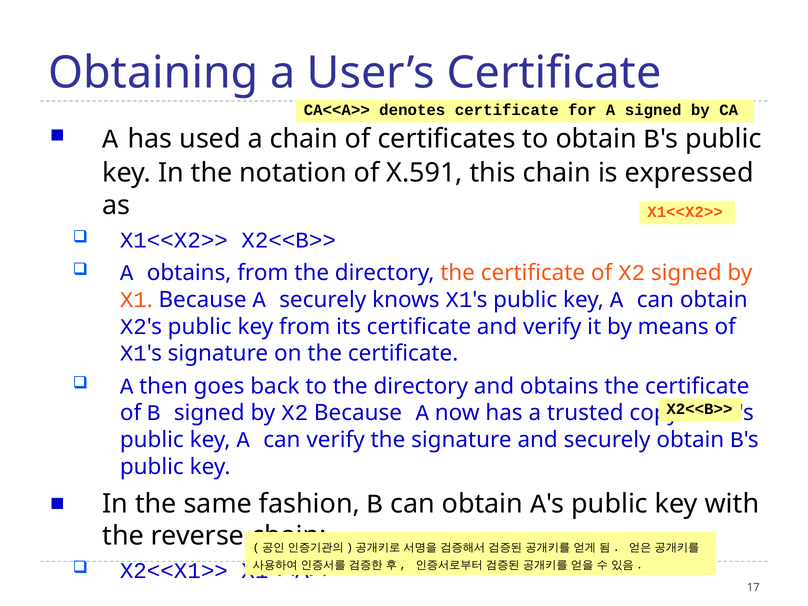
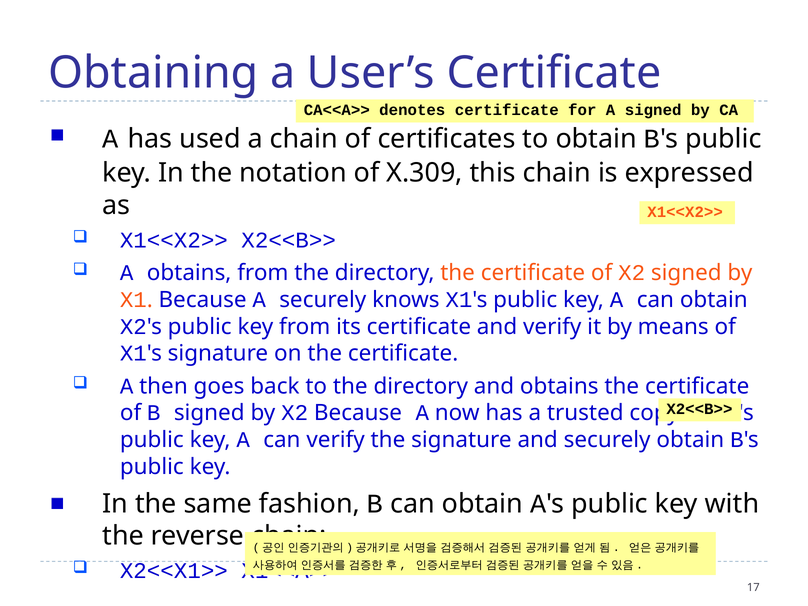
X.591: X.591 -> X.309
